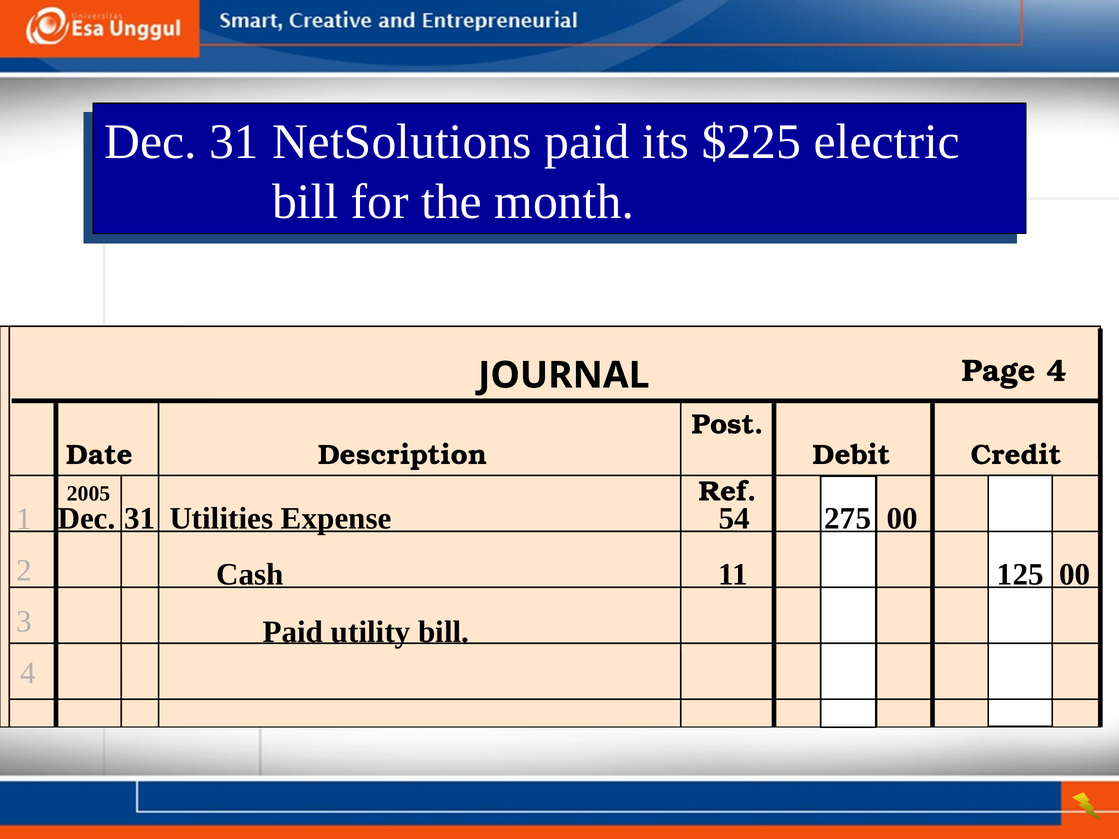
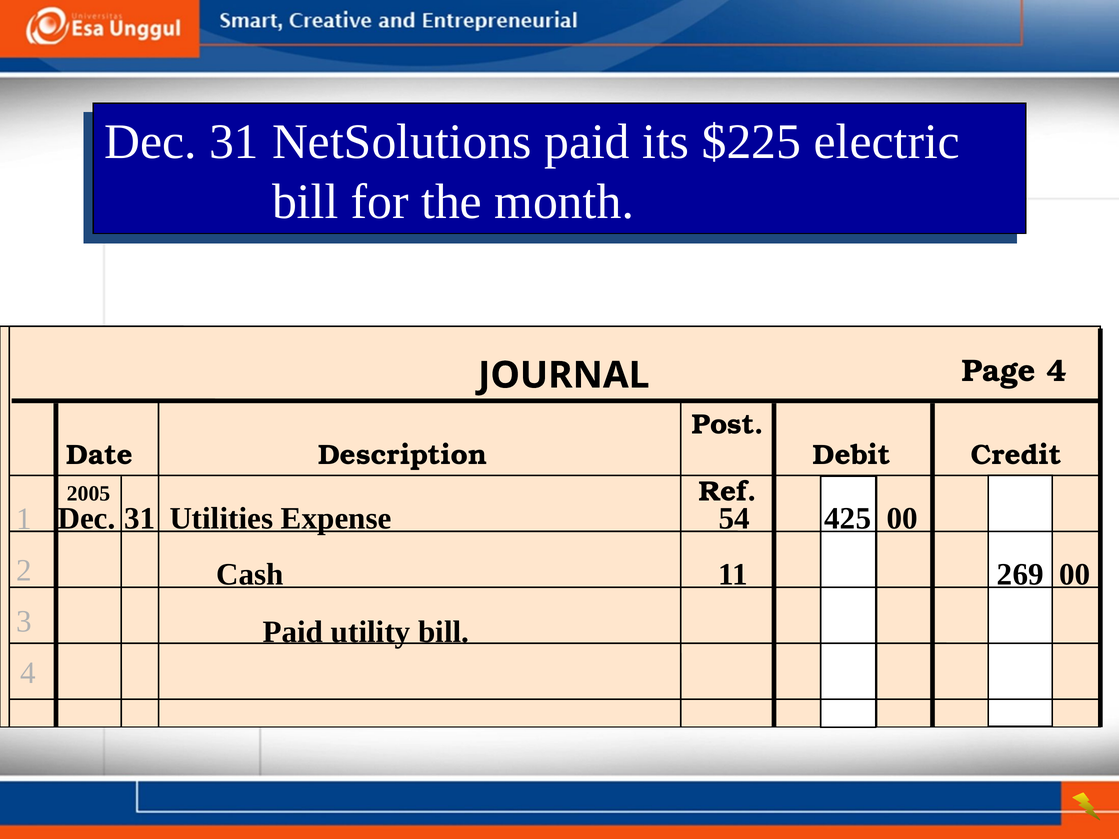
275: 275 -> 425
125: 125 -> 269
